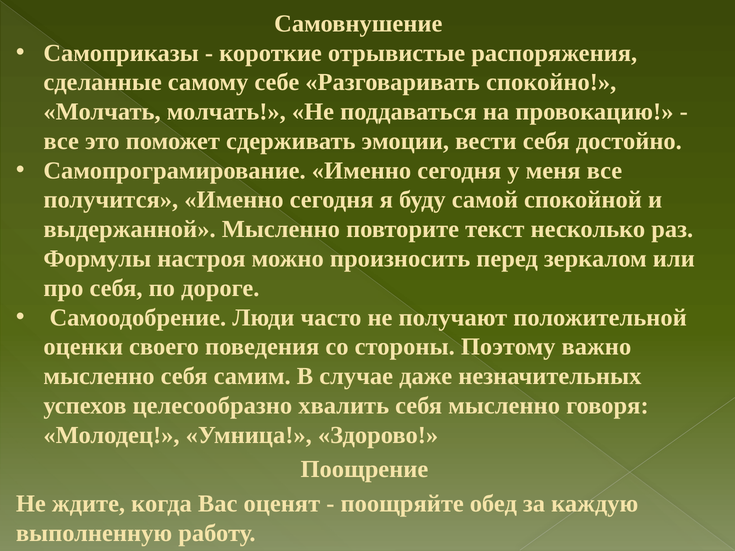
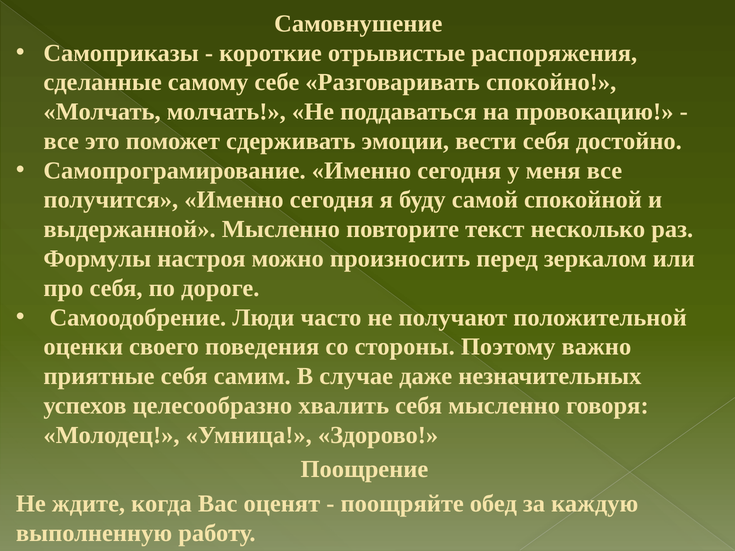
мысленно at (99, 376): мысленно -> приятные
